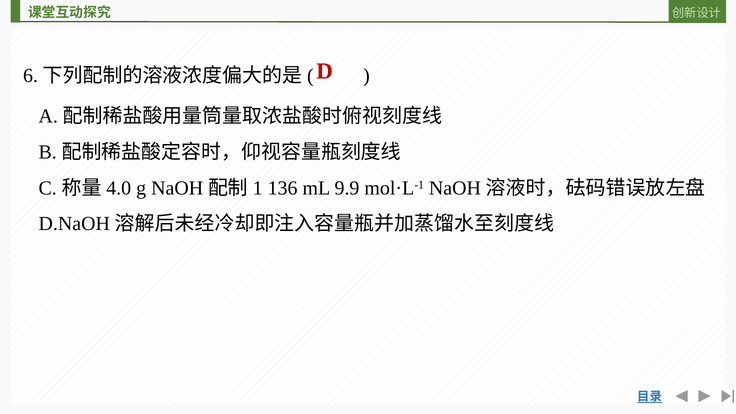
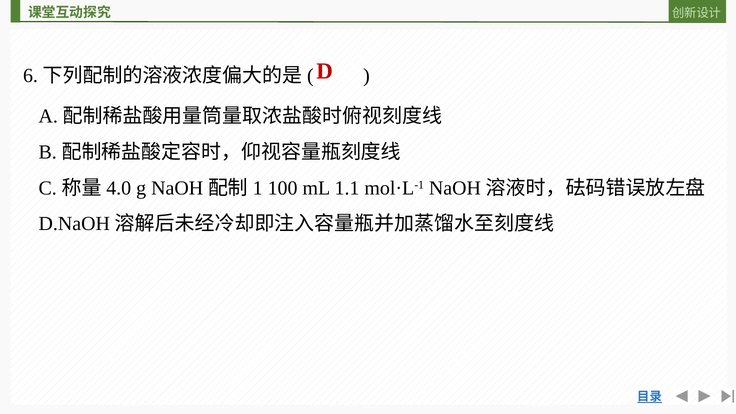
136: 136 -> 100
9.9: 9.9 -> 1.1
